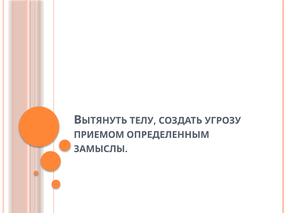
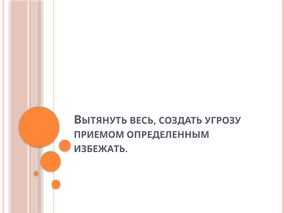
ТЕЛУ: ТЕЛУ -> ВЕСЬ
ЗАМЫСЛЫ: ЗАМЫСЛЫ -> ИЗБЕЖАТЬ
